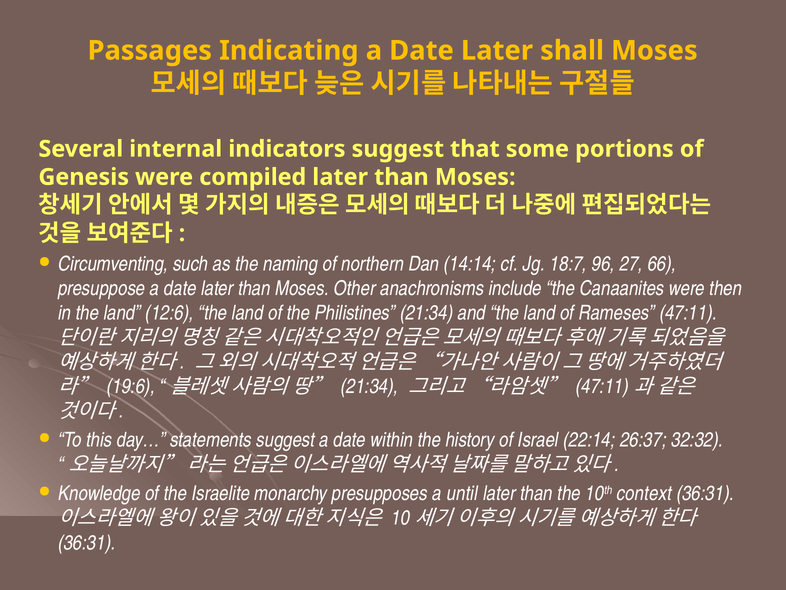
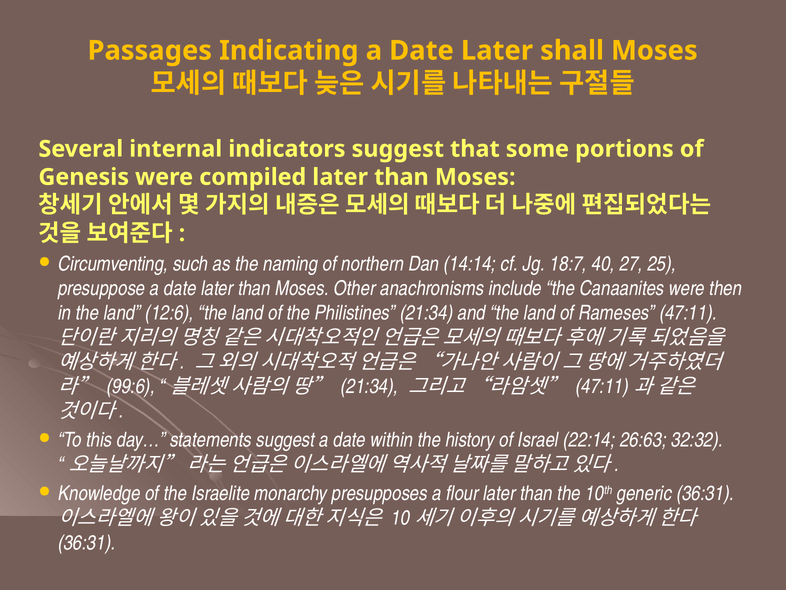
96: 96 -> 40
66: 66 -> 25
19:6: 19:6 -> 99:6
26:37: 26:37 -> 26:63
until: until -> flour
context: context -> generic
